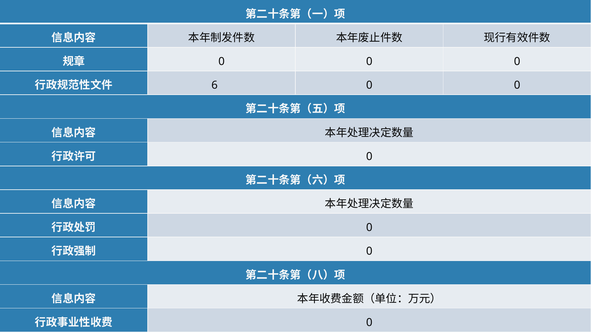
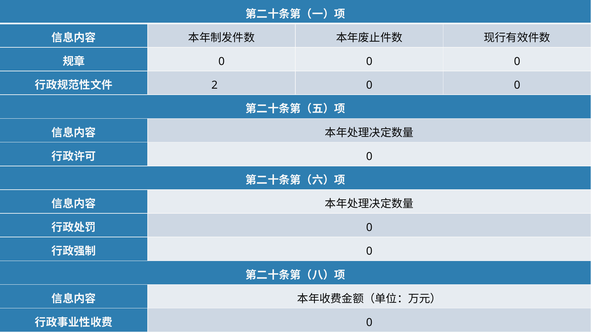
6: 6 -> 2
